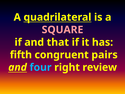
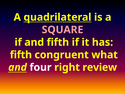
and that: that -> fifth
pairs: pairs -> what
four colour: light blue -> white
